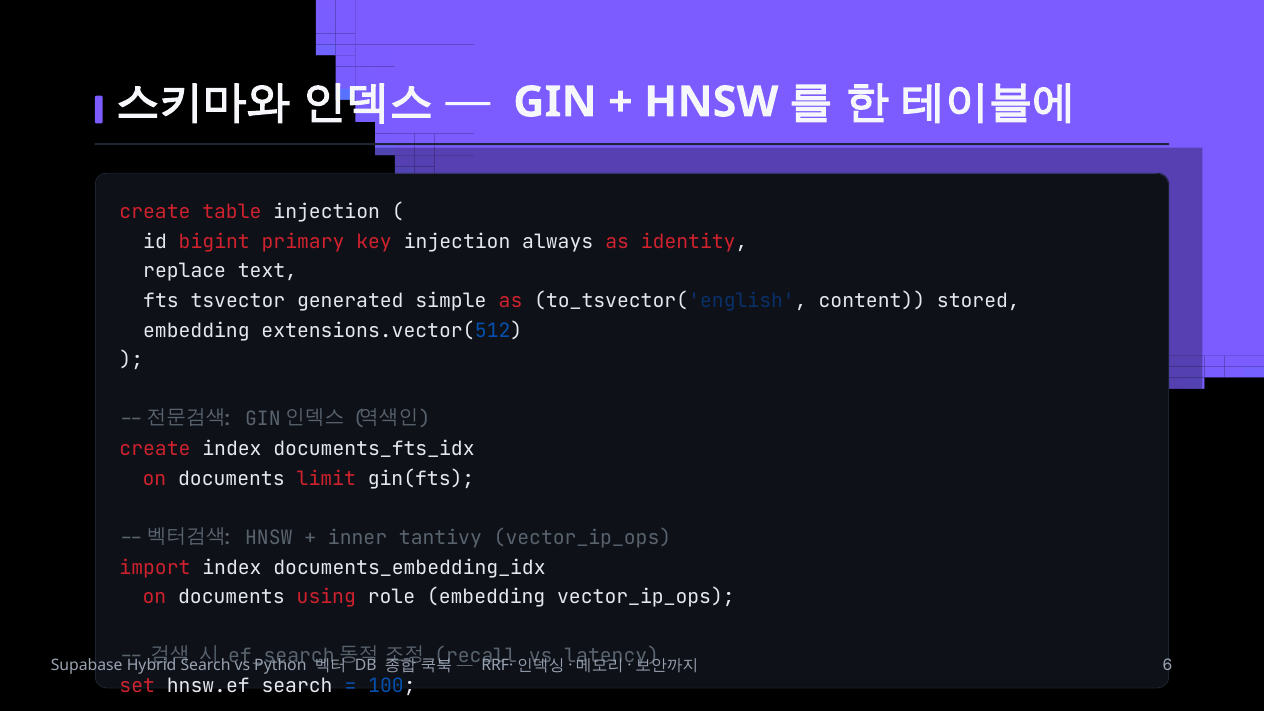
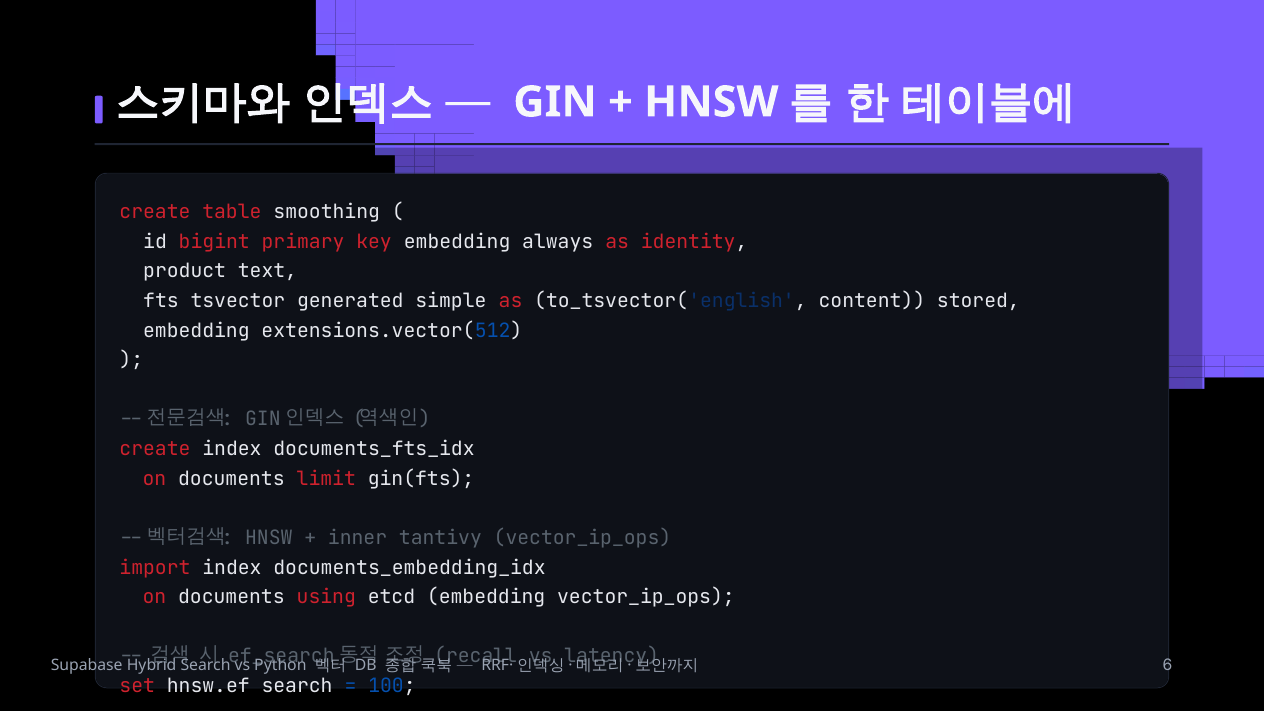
table injection: injection -> smoothing
key injection: injection -> embedding
replace: replace -> product
role: role -> etcd
